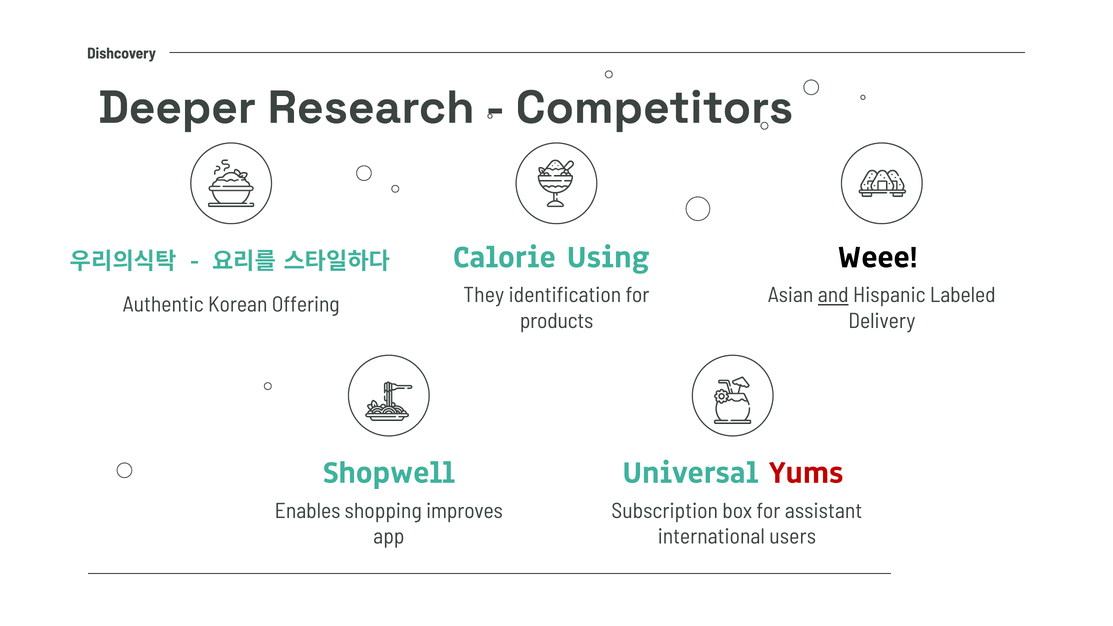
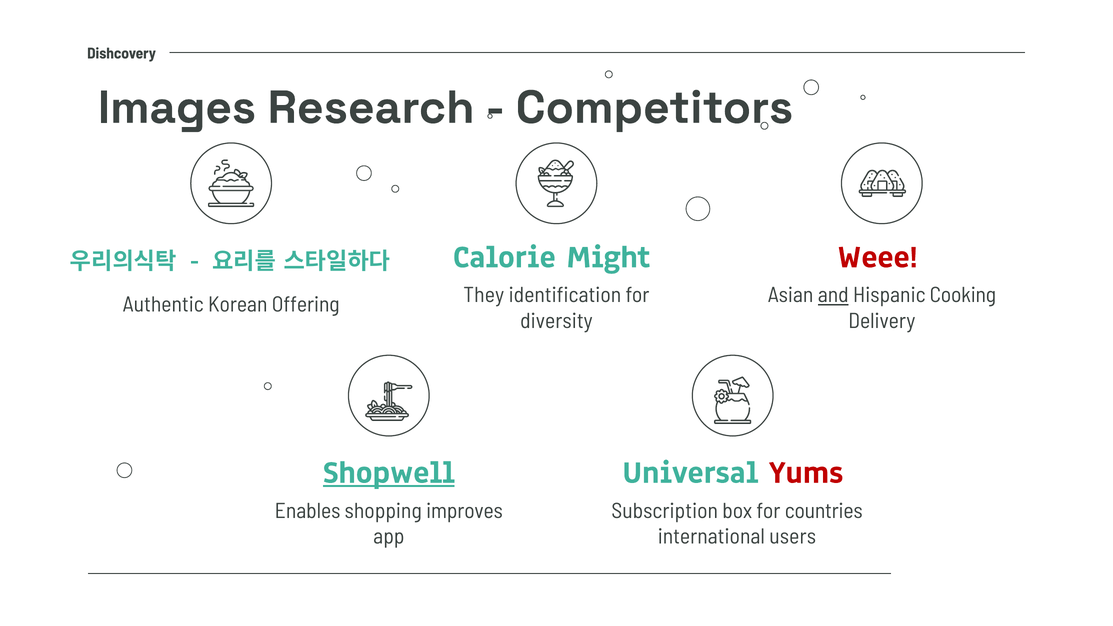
Deeper: Deeper -> Images
Using: Using -> Might
Weee colour: black -> red
Labeled: Labeled -> Cooking
products: products -> diversity
Shopwell underline: none -> present
assistant: assistant -> countries
